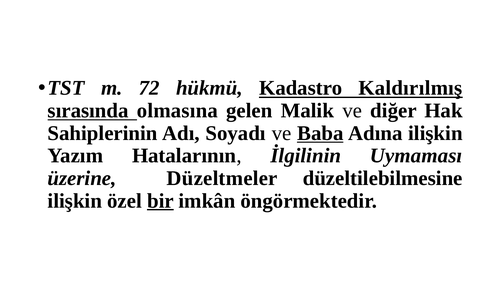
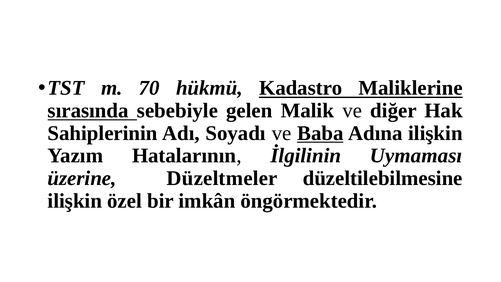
72: 72 -> 70
Kaldırılmış: Kaldırılmış -> Maliklerine
olmasına: olmasına -> sebebiyle
bir underline: present -> none
